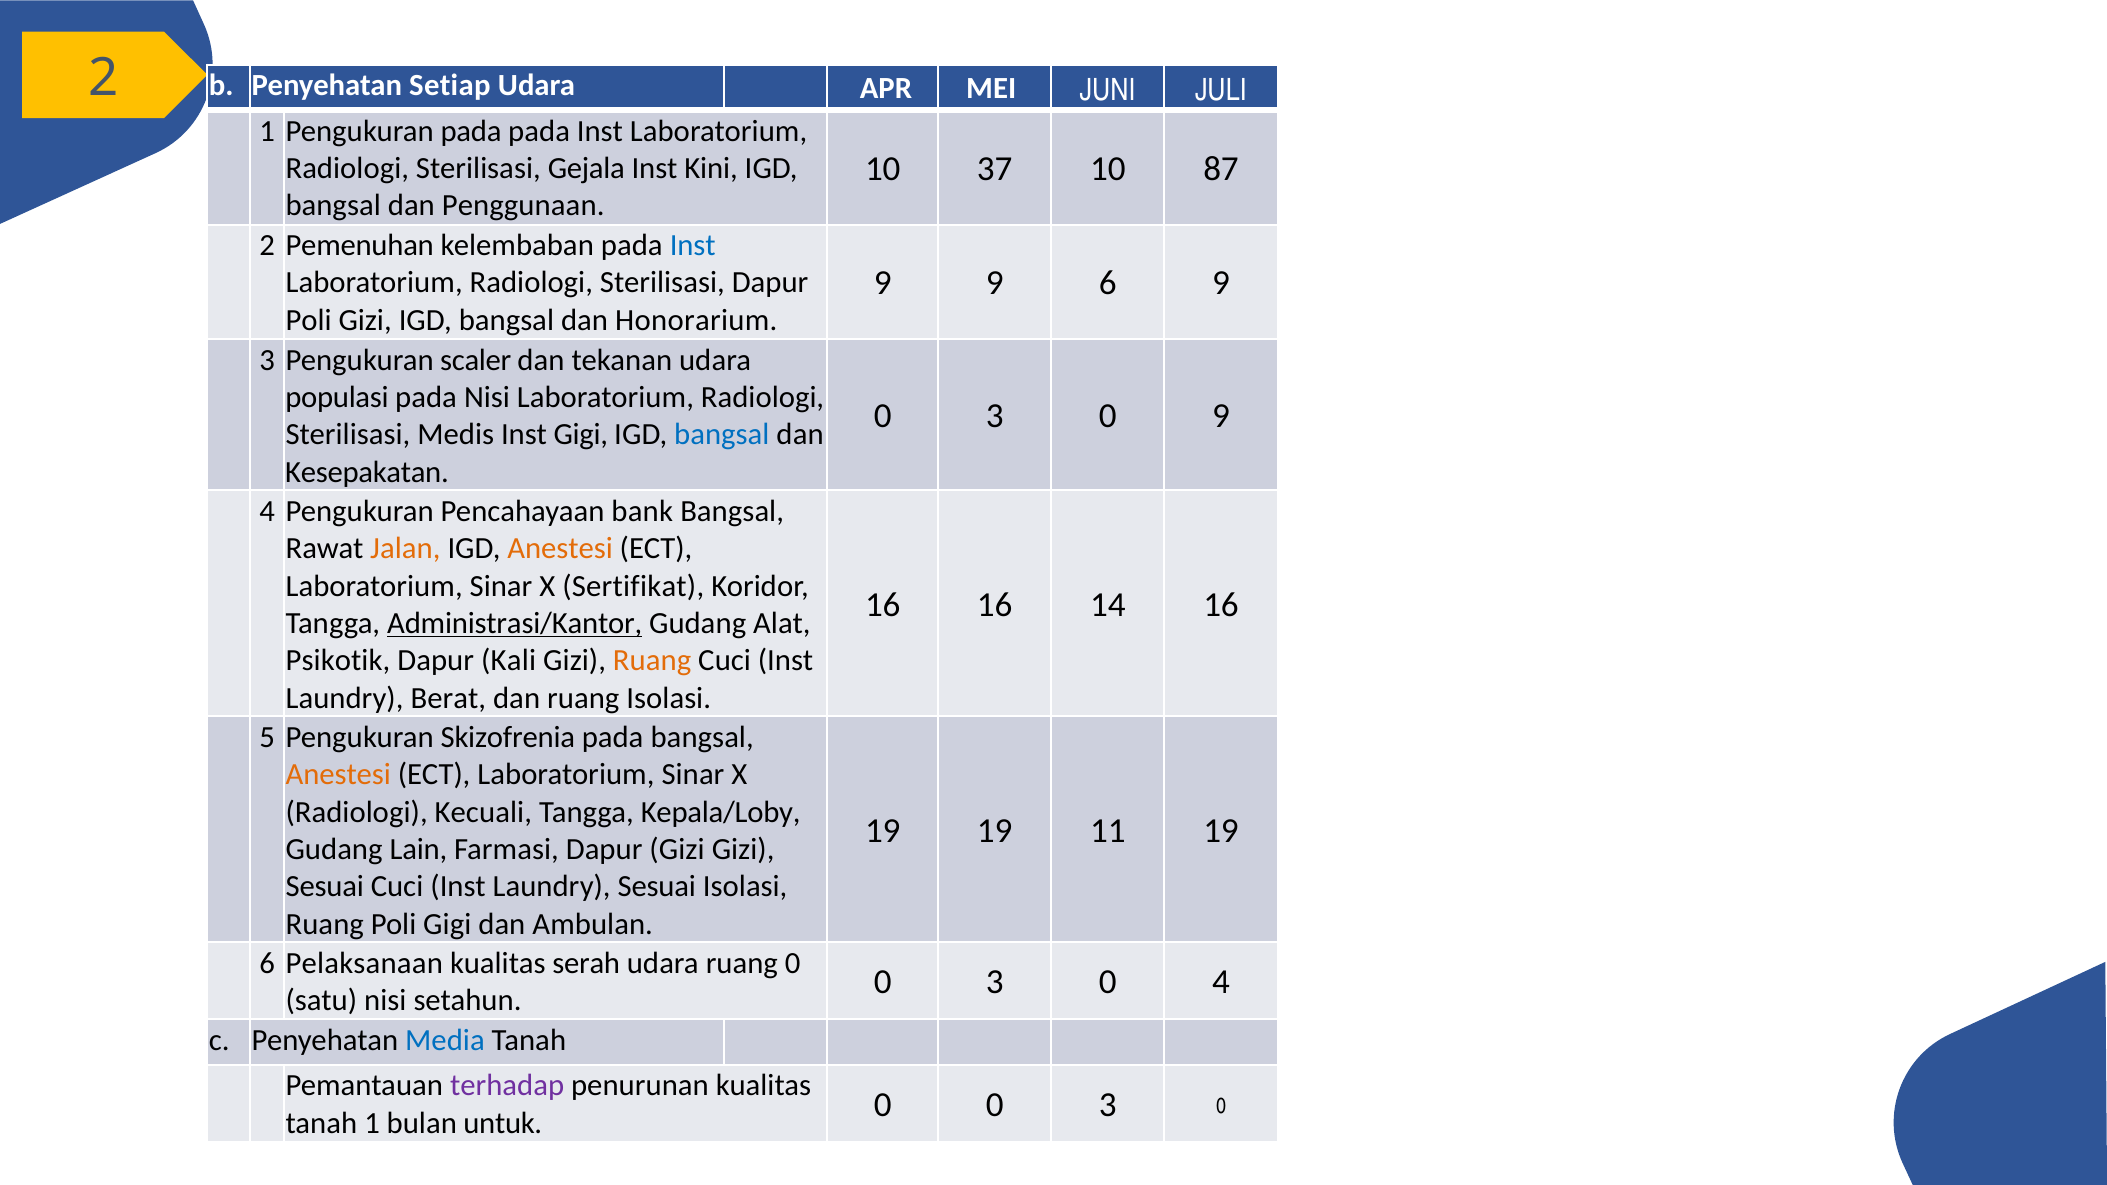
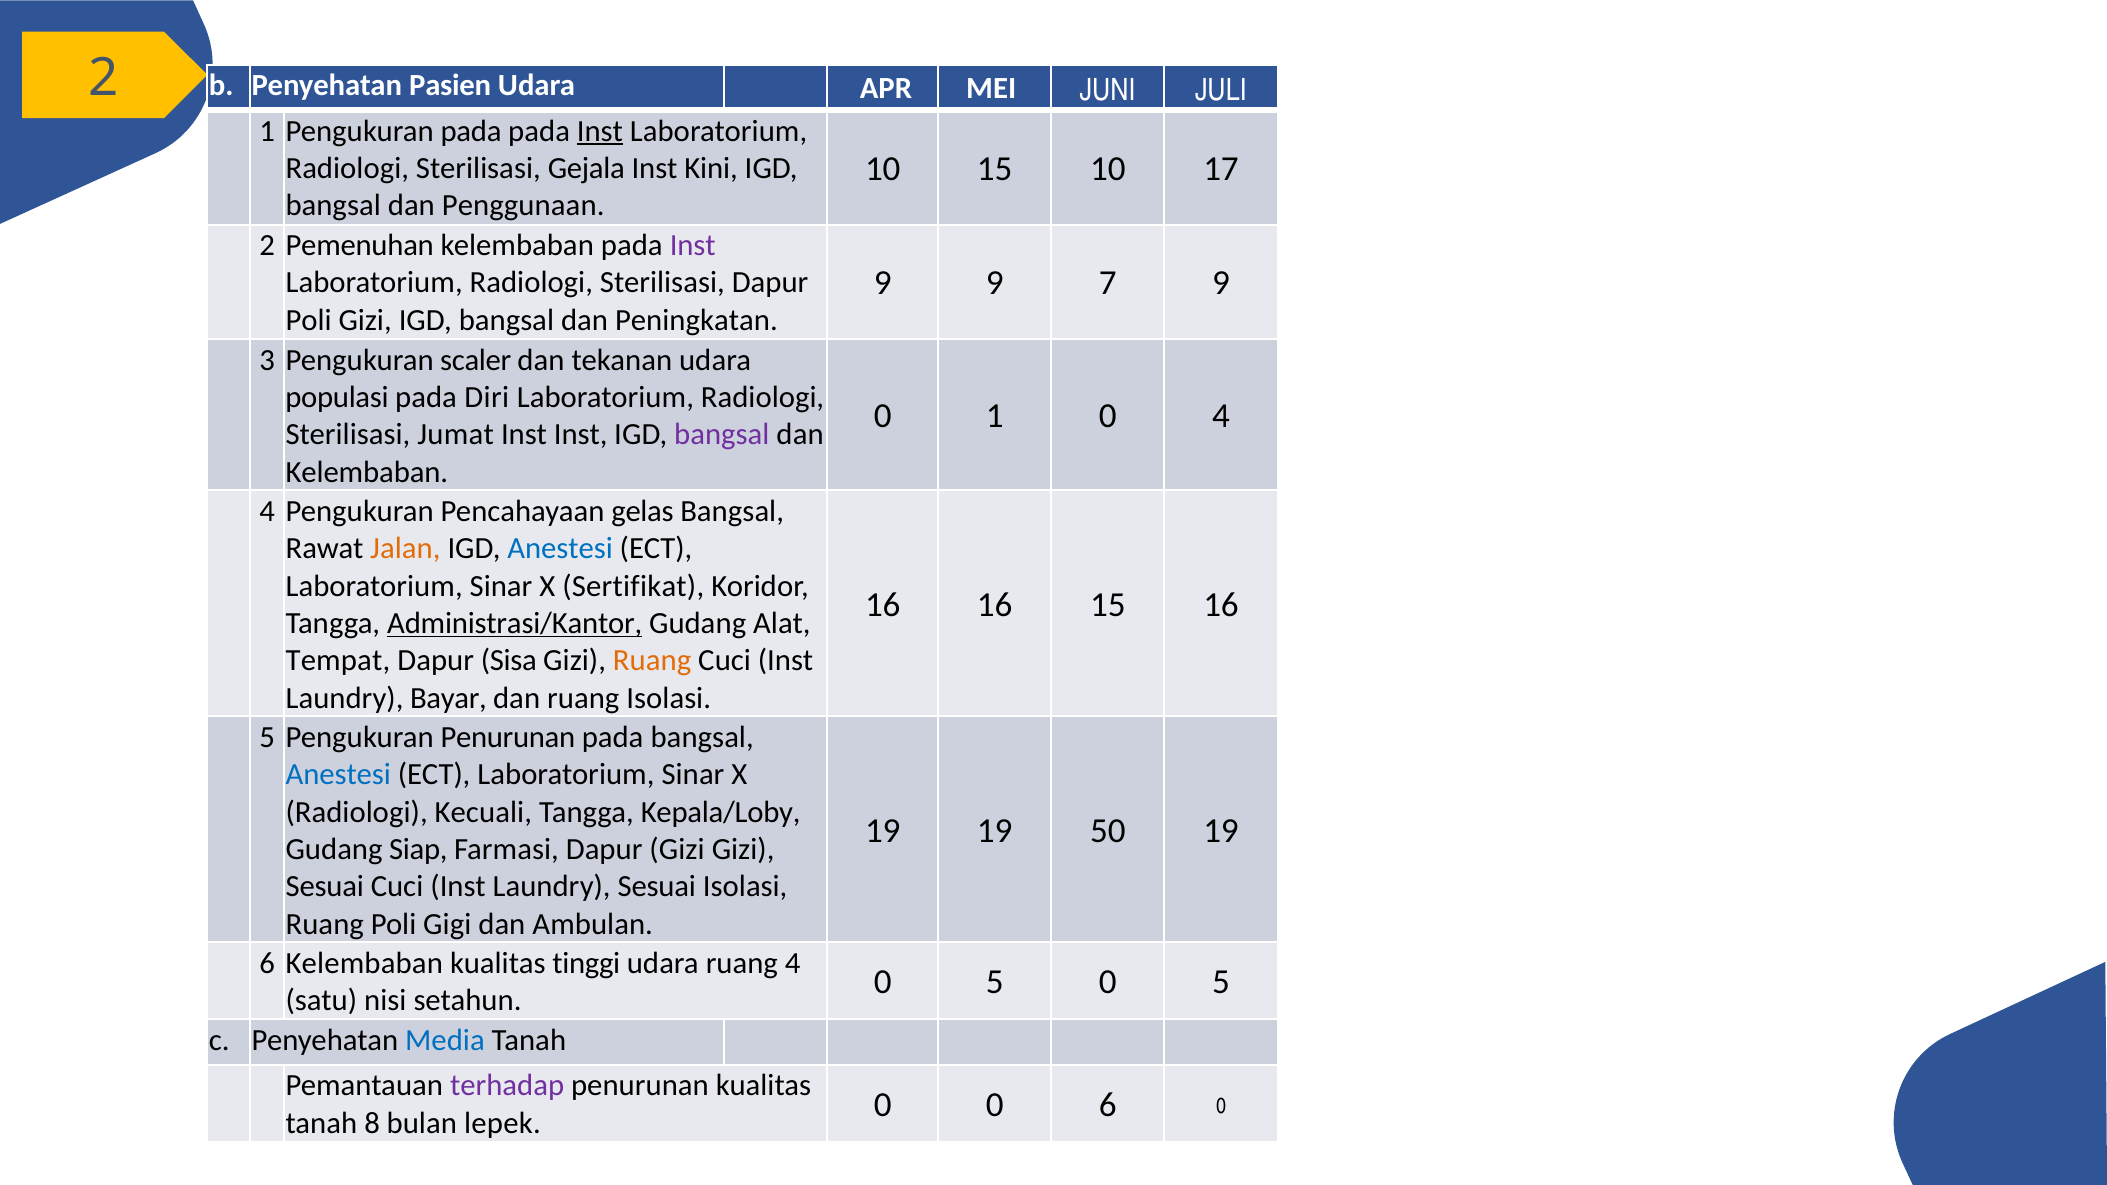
Setiap: Setiap -> Pasien
Inst at (600, 131) underline: none -> present
10 37: 37 -> 15
87: 87 -> 17
Inst at (693, 245) colour: blue -> purple
9 6: 6 -> 7
Honorarium: Honorarium -> Peningkatan
pada Nisi: Nisi -> Diri
3 at (995, 416): 3 -> 1
0 9: 9 -> 4
Medis: Medis -> Jumat
Inst Gigi: Gigi -> Inst
bangsal at (722, 435) colour: blue -> purple
Kesepakatan at (367, 472): Kesepakatan -> Kelembaban
bank: bank -> gelas
Anestesi at (560, 549) colour: orange -> blue
16 14: 14 -> 15
Psikotik: Psikotik -> Tempat
Kali: Kali -> Sisa
Berat: Berat -> Bayar
Pengukuran Skizofrenia: Skizofrenia -> Penurunan
Anestesi at (338, 775) colour: orange -> blue
11: 11 -> 50
Lain: Lain -> Siap
6 Pelaksanaan: Pelaksanaan -> Kelembaban
serah: serah -> tinggi
ruang 0: 0 -> 4
3 at (995, 982): 3 -> 5
4 at (1221, 982): 4 -> 5
0 0 3: 3 -> 6
tanah 1: 1 -> 8
untuk: untuk -> lepek
